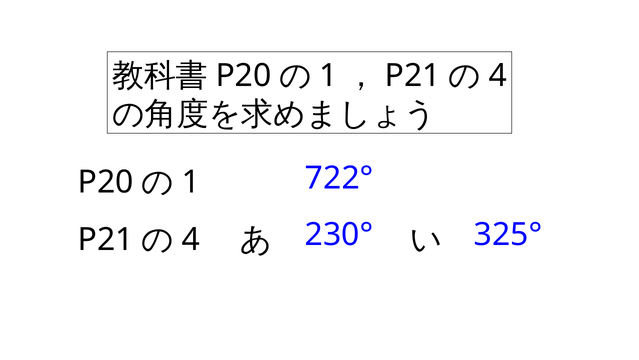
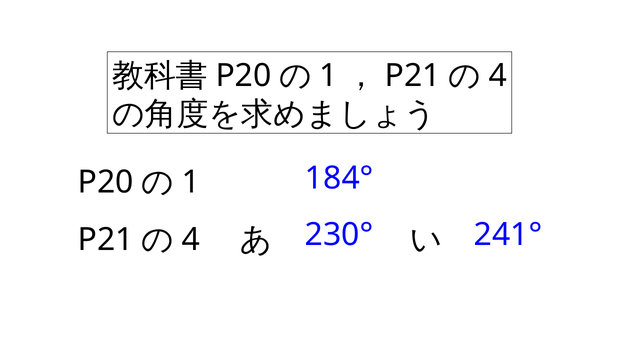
722°: 722° -> 184°
325°: 325° -> 241°
